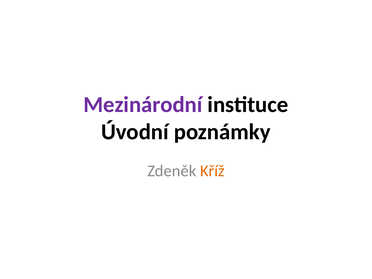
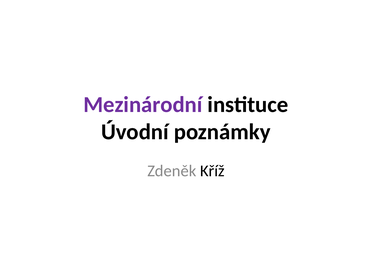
Kříž colour: orange -> black
